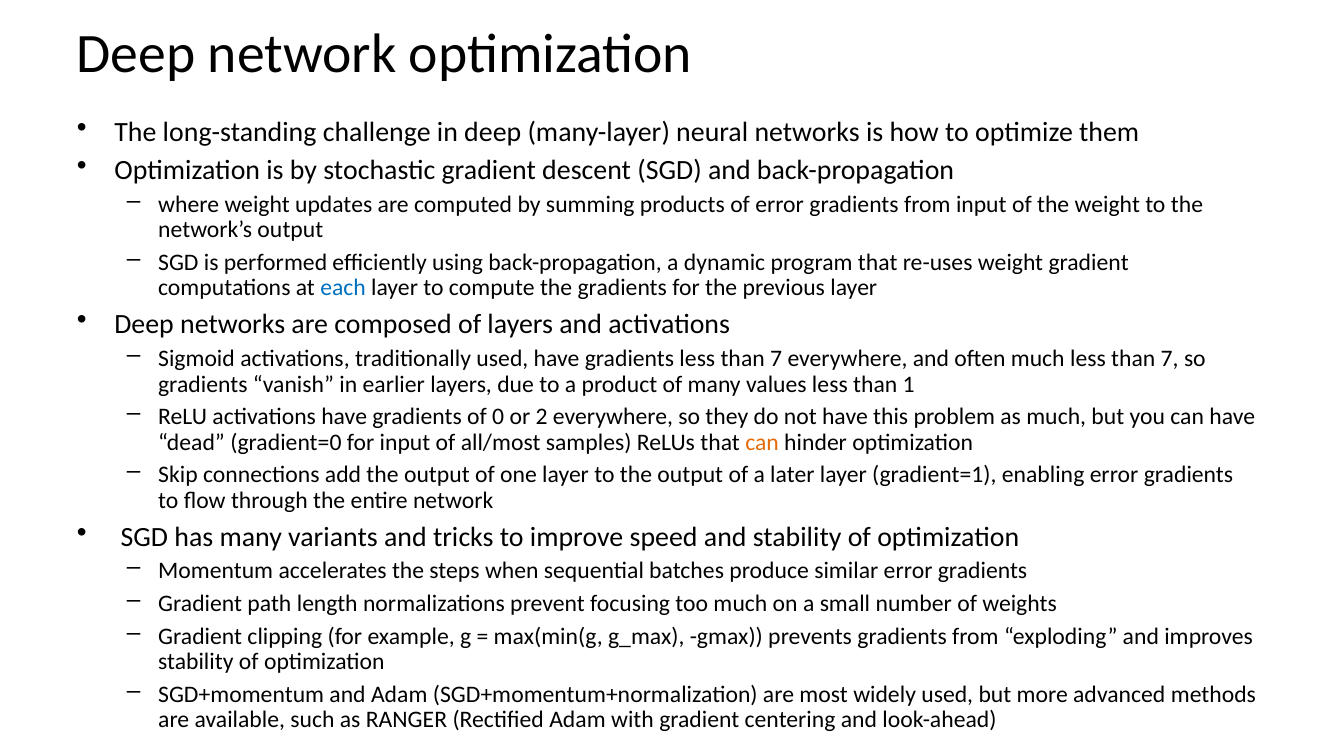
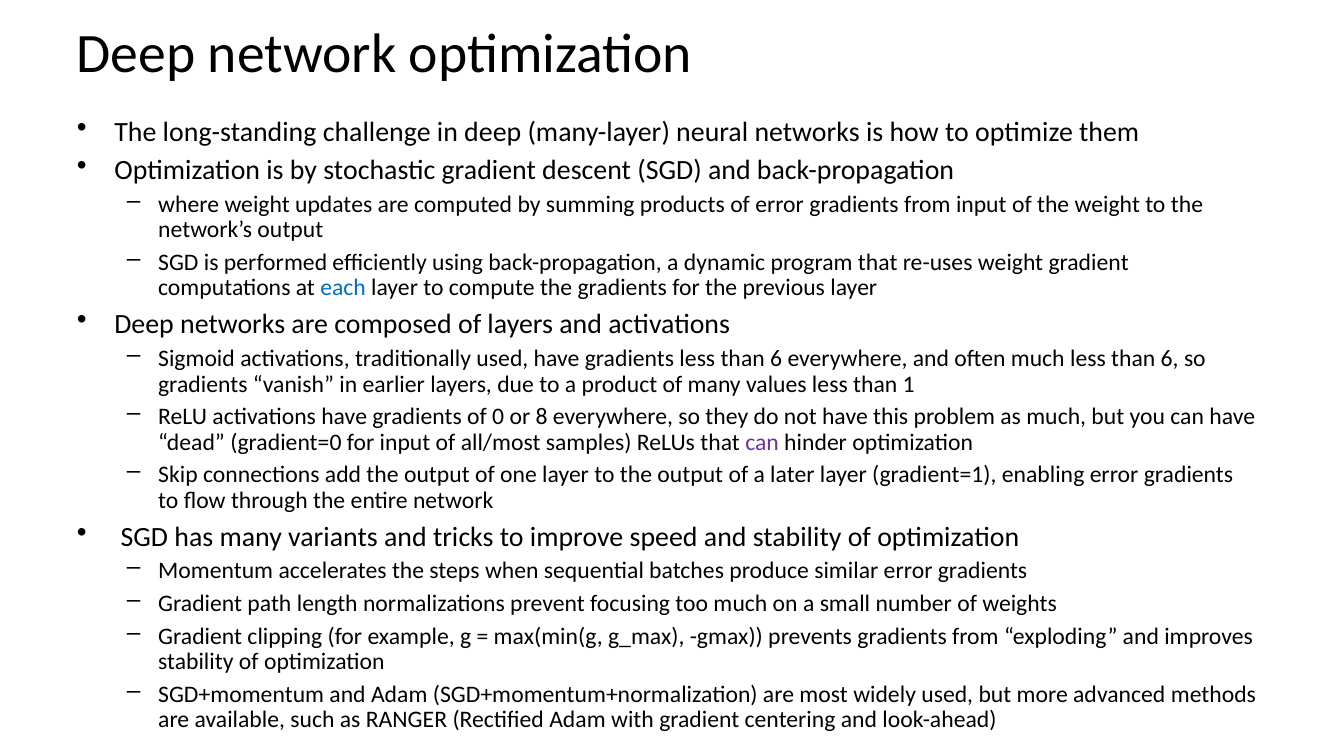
gradients less than 7: 7 -> 6
much less than 7: 7 -> 6
2: 2 -> 8
can at (762, 443) colour: orange -> purple
